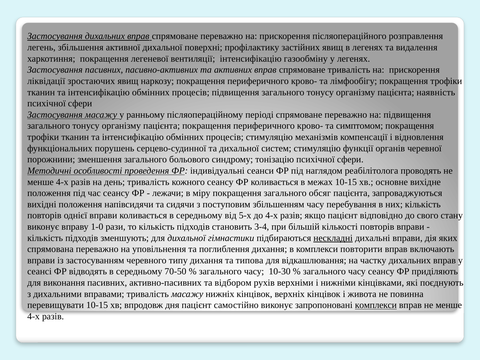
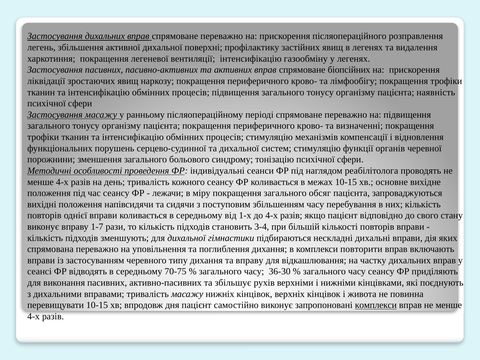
спрямоване тривалість: тривалість -> біопсійних
симптомом: симптомом -> визначенні
5-х: 5-х -> 1-х
1-0: 1-0 -> 1-7
нескладні underline: present -> none
та типова: типова -> вправу
70-50: 70-50 -> 70-75
10-30: 10-30 -> 36-30
відбором: відбором -> збільшує
